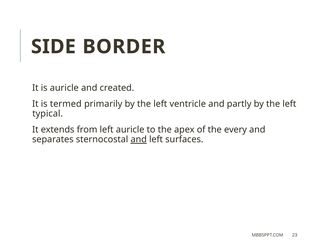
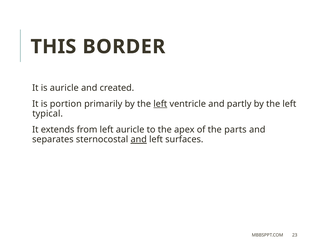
SIDE: SIDE -> THIS
termed: termed -> portion
left at (160, 104) underline: none -> present
every: every -> parts
